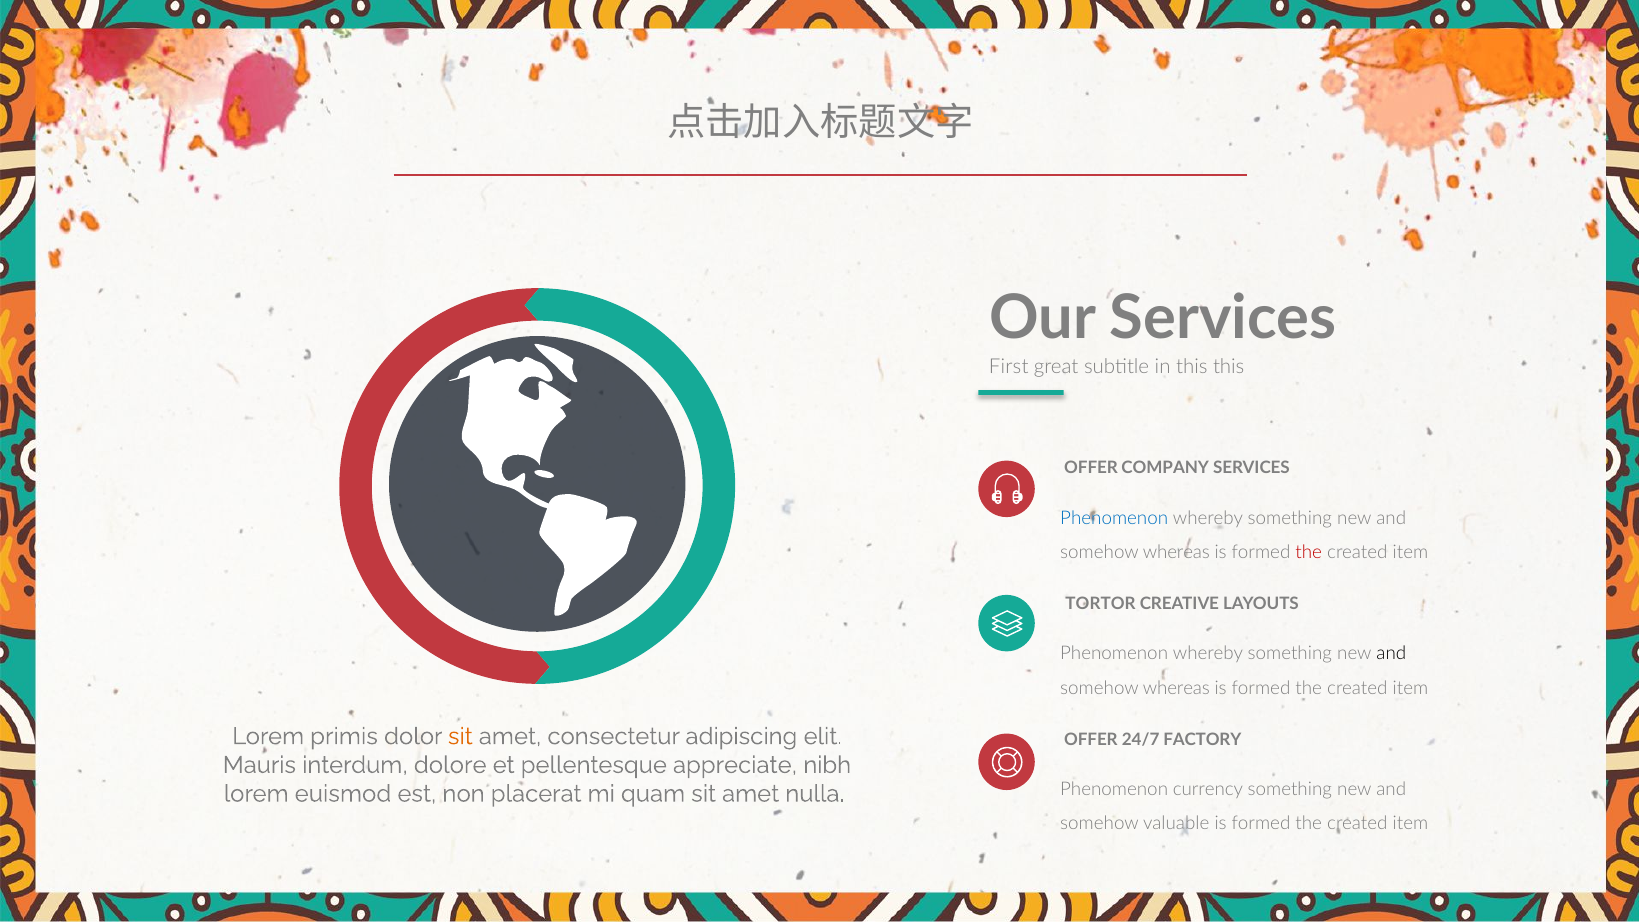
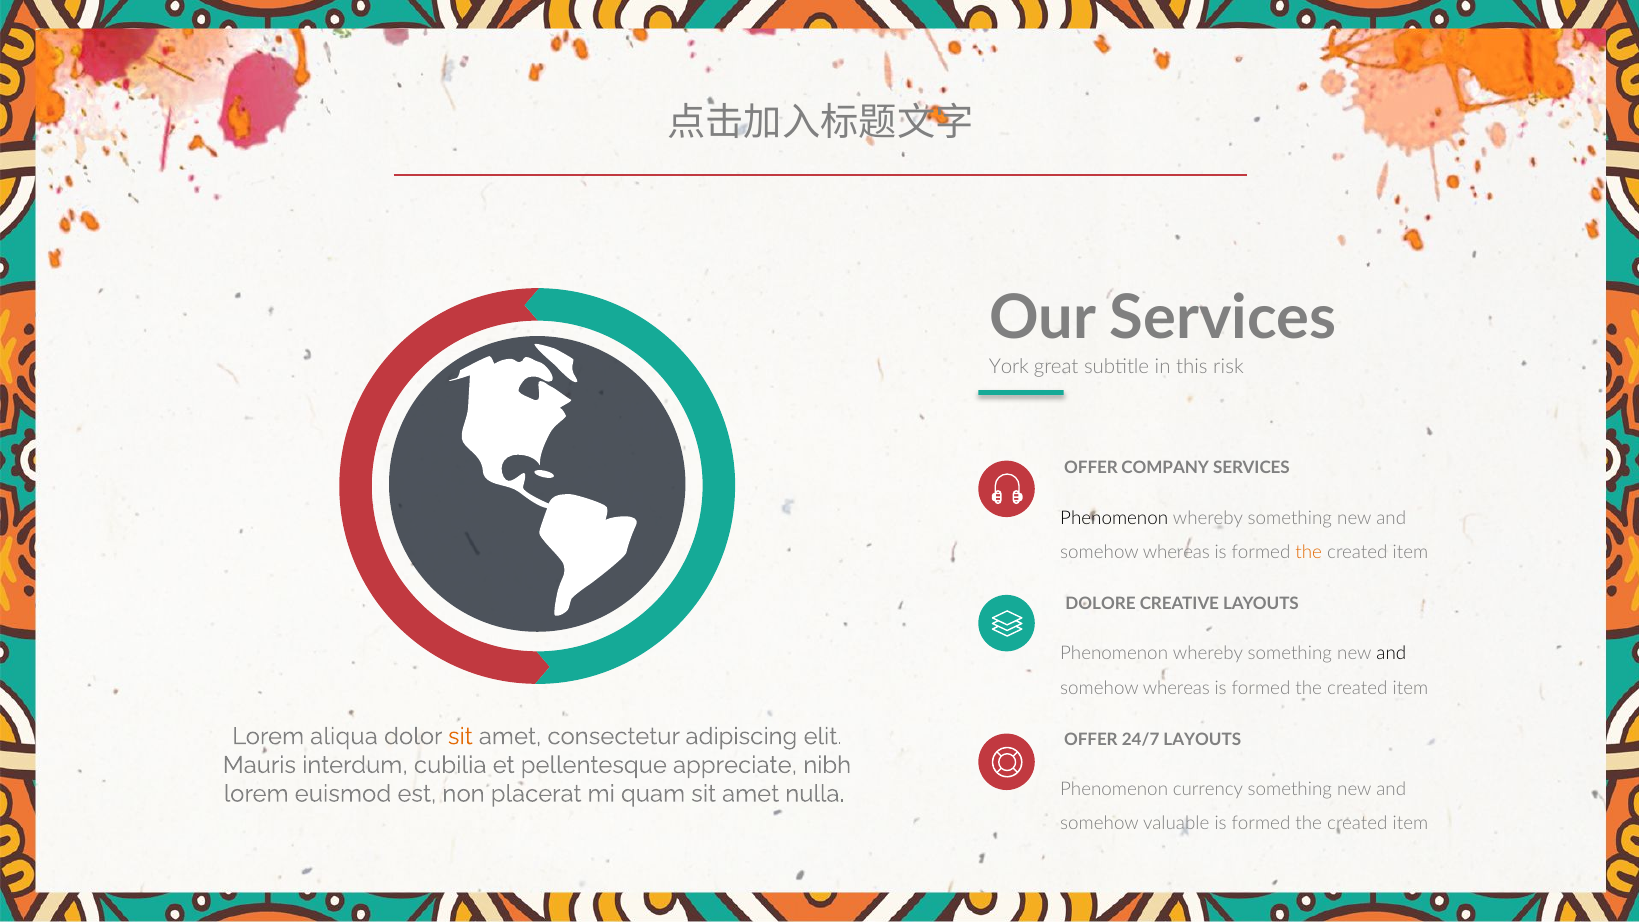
First: First -> York
this this: this -> risk
Phenomenon at (1114, 518) colour: blue -> black
the at (1309, 553) colour: red -> orange
TORTOR: TORTOR -> DOLORE
primis: primis -> aliqua
24/7 FACTORY: FACTORY -> LAYOUTS
dolore: dolore -> cubilia
